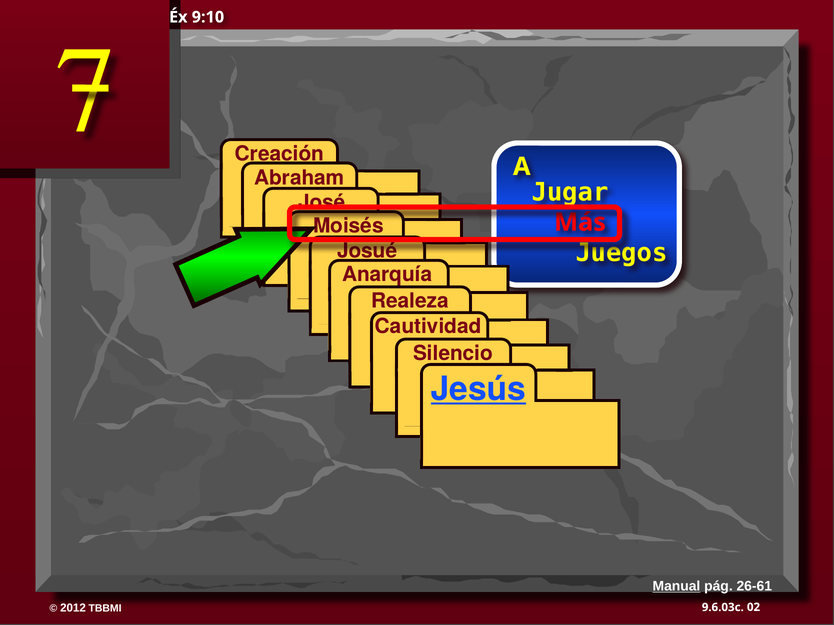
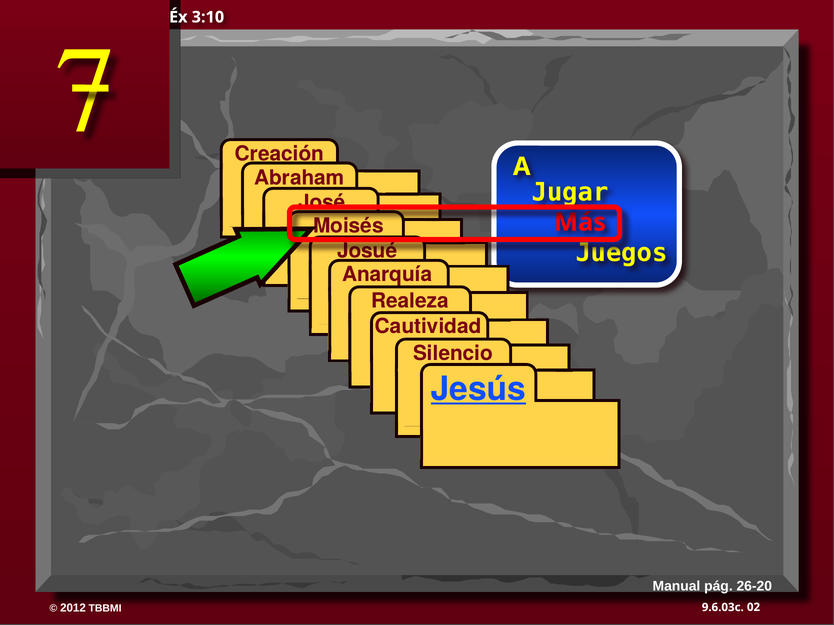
9:10: 9:10 -> 3:10
Manual underline: present -> none
26-61: 26-61 -> 26-20
